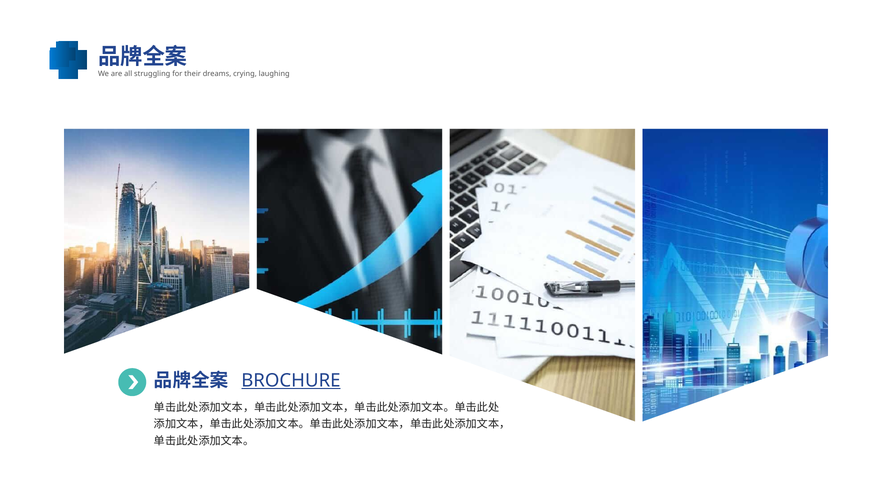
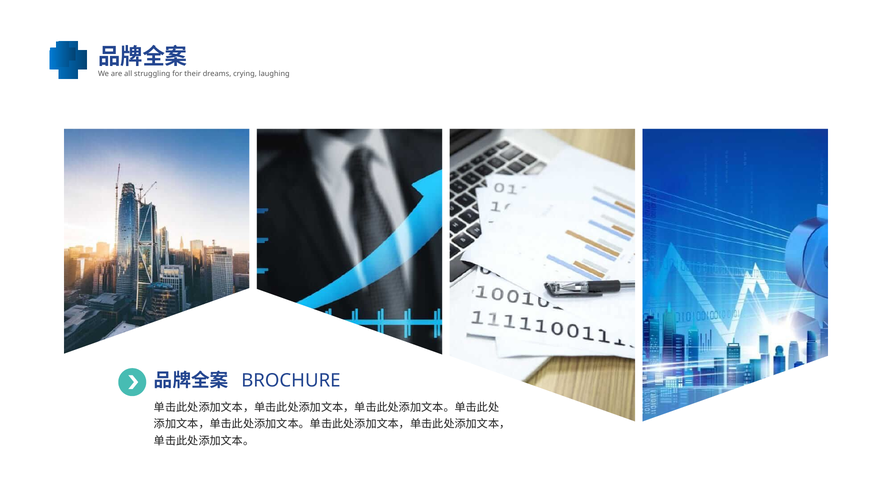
BROCHURE underline: present -> none
